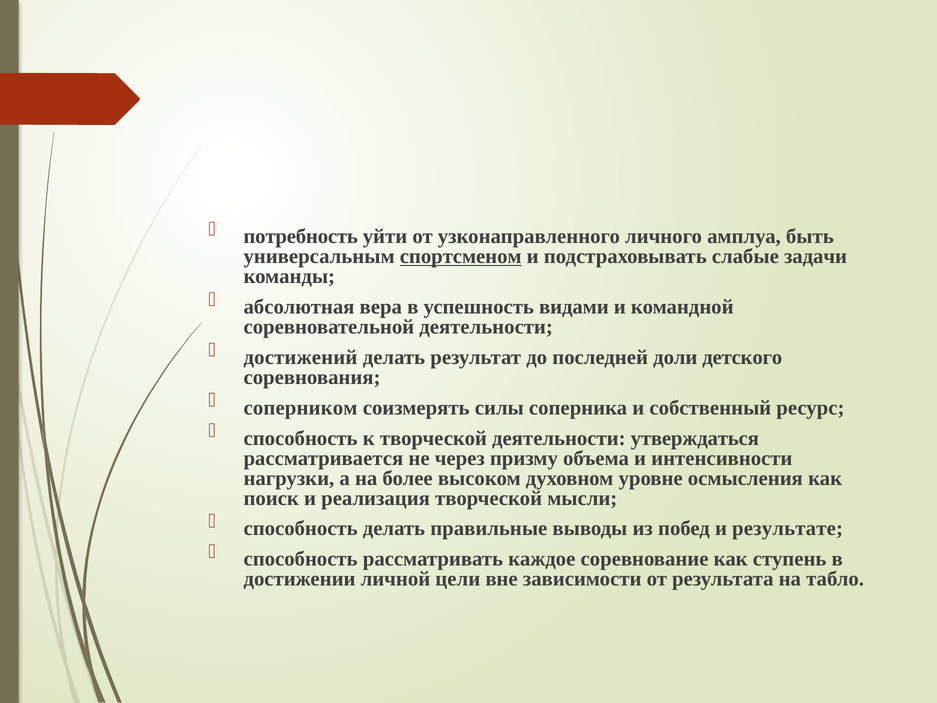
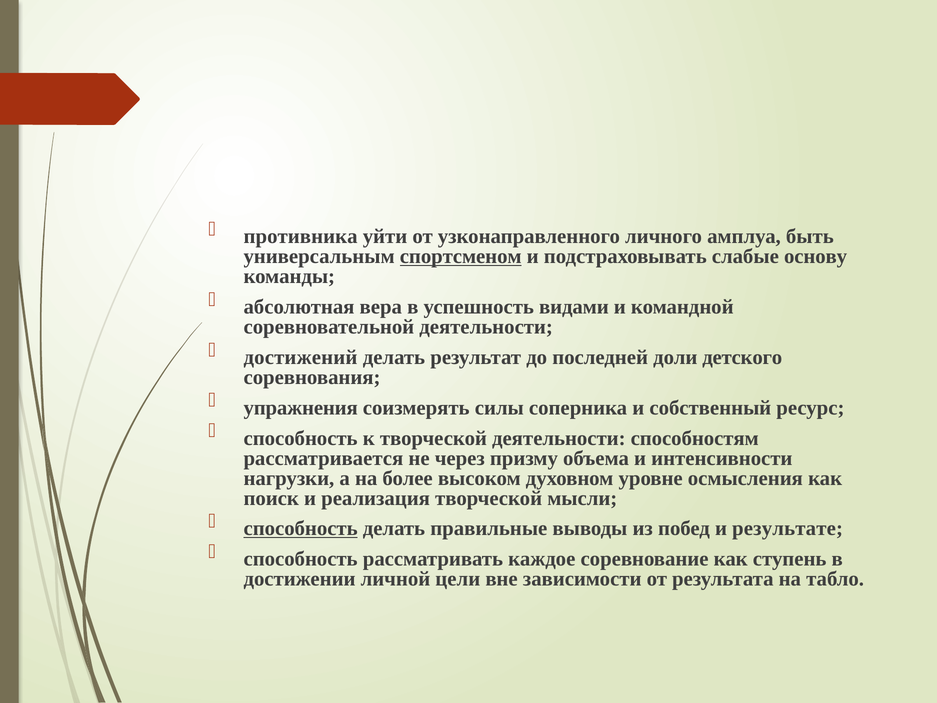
потребность: потребность -> противника
задачи: задачи -> основу
соперником: соперником -> упражнения
утверждаться: утверждаться -> способностям
способность at (301, 528) underline: none -> present
